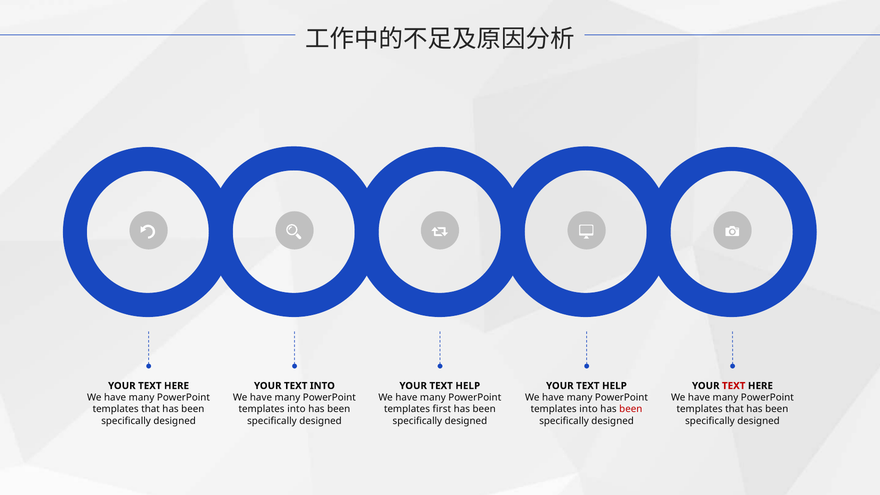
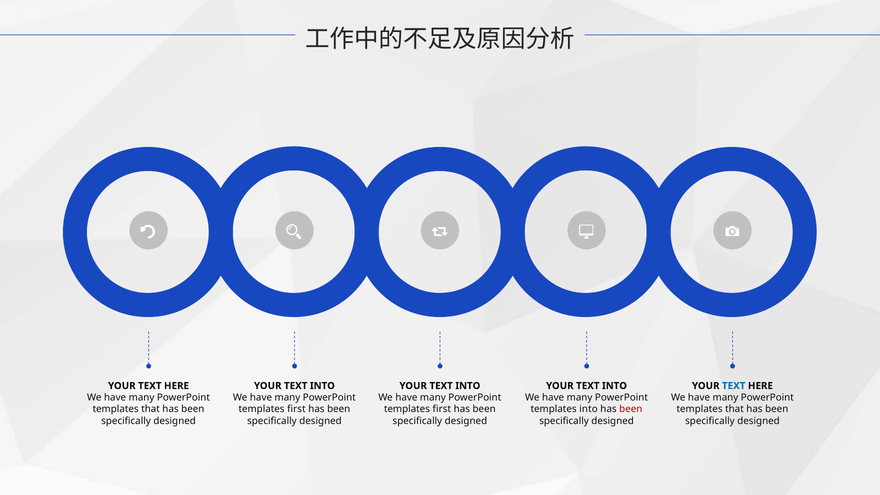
HELP at (468, 386): HELP -> INTO
HELP at (614, 386): HELP -> INTO
TEXT at (734, 386) colour: red -> blue
into at (296, 409): into -> first
